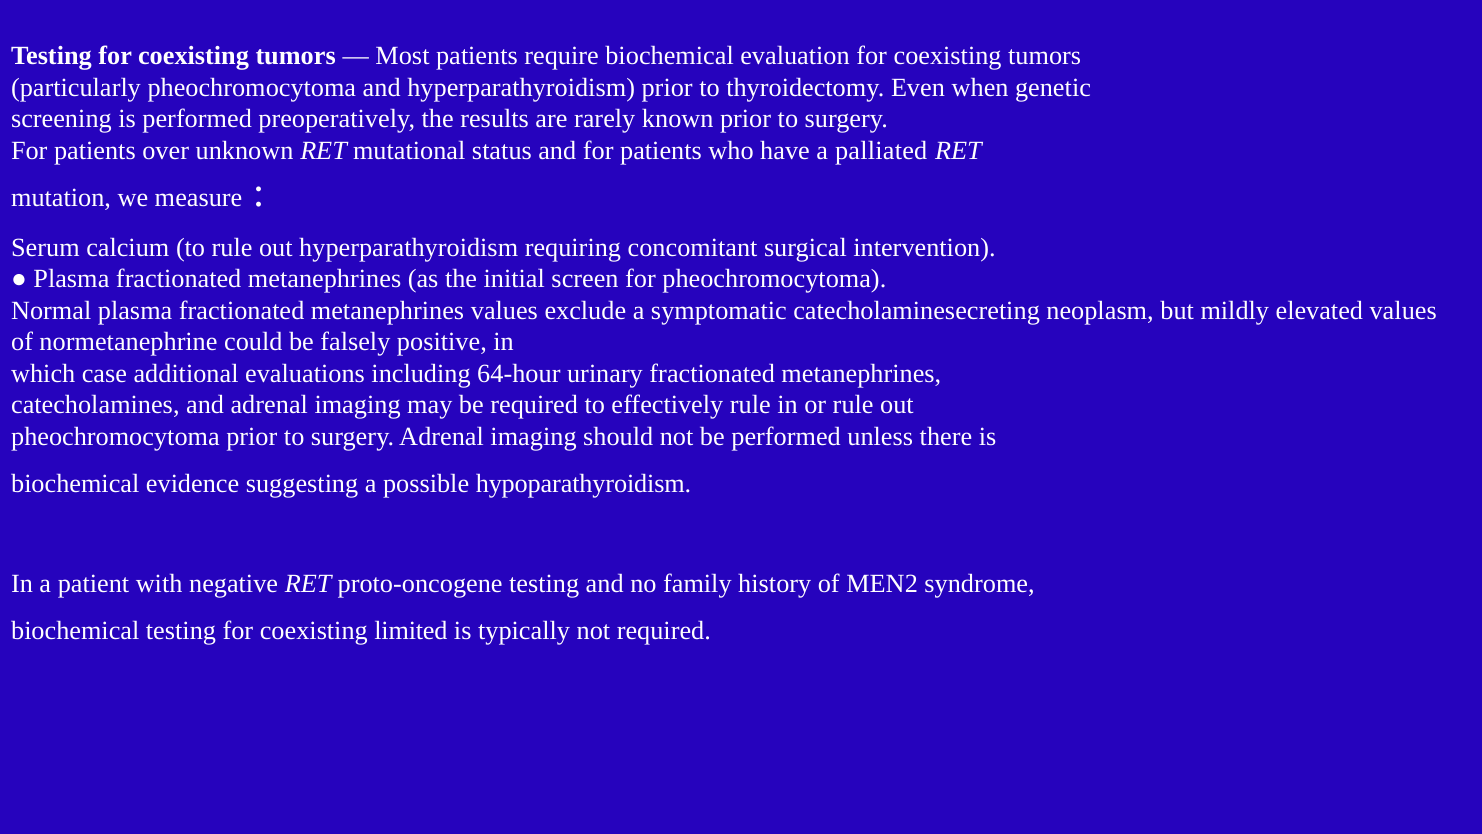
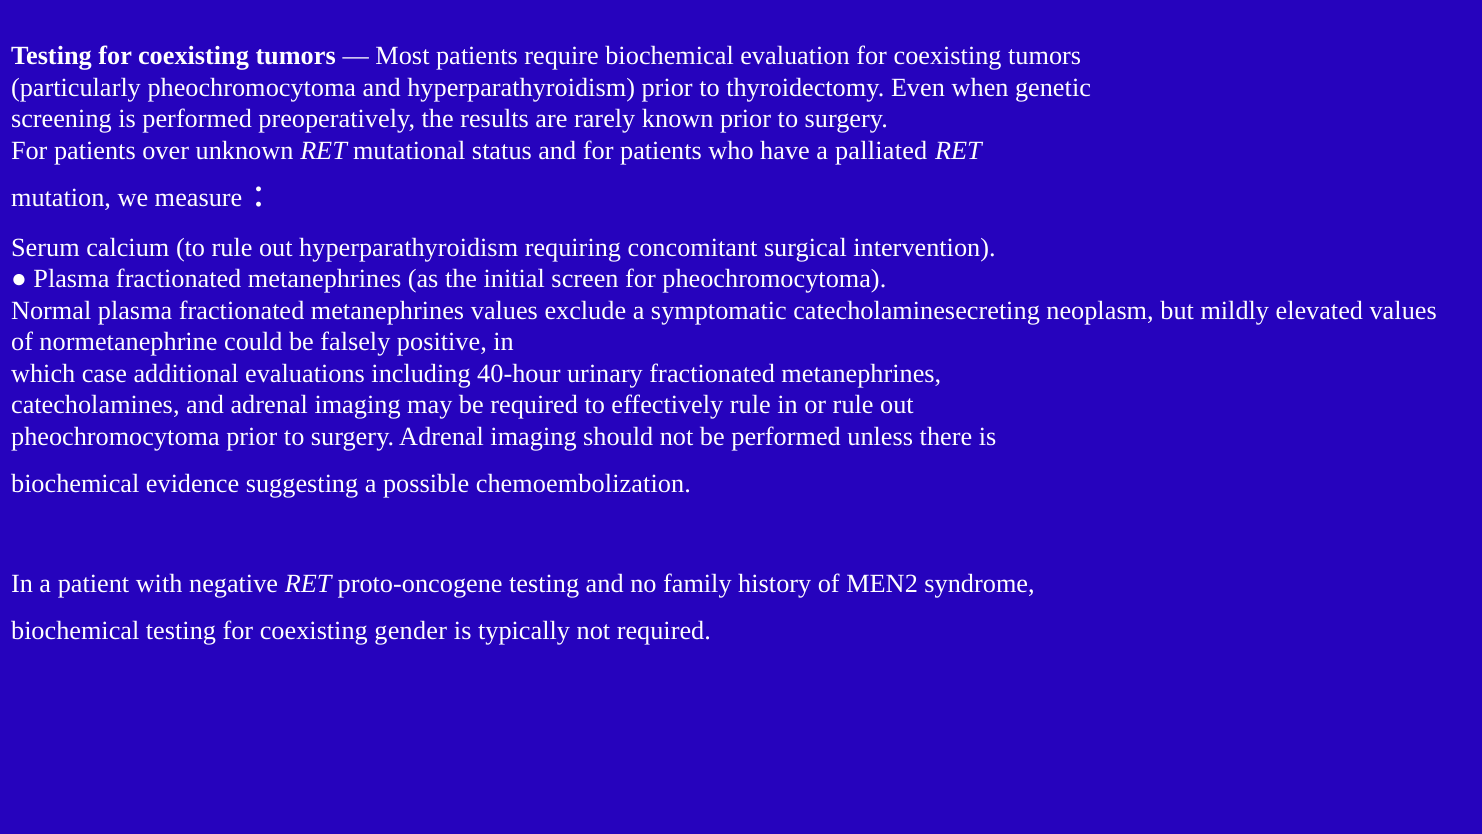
64-hour: 64-hour -> 40-hour
hypoparathyroidism: hypoparathyroidism -> chemoembolization
limited: limited -> gender
